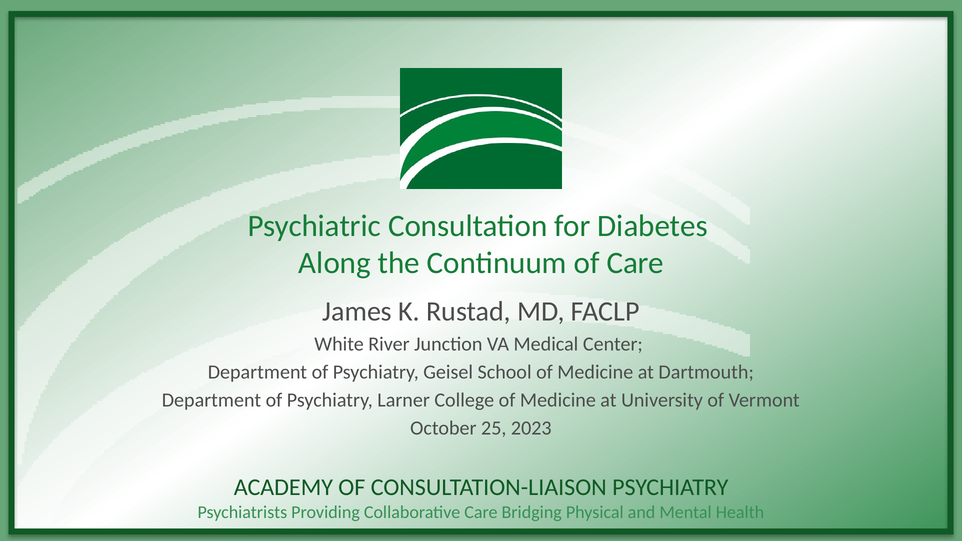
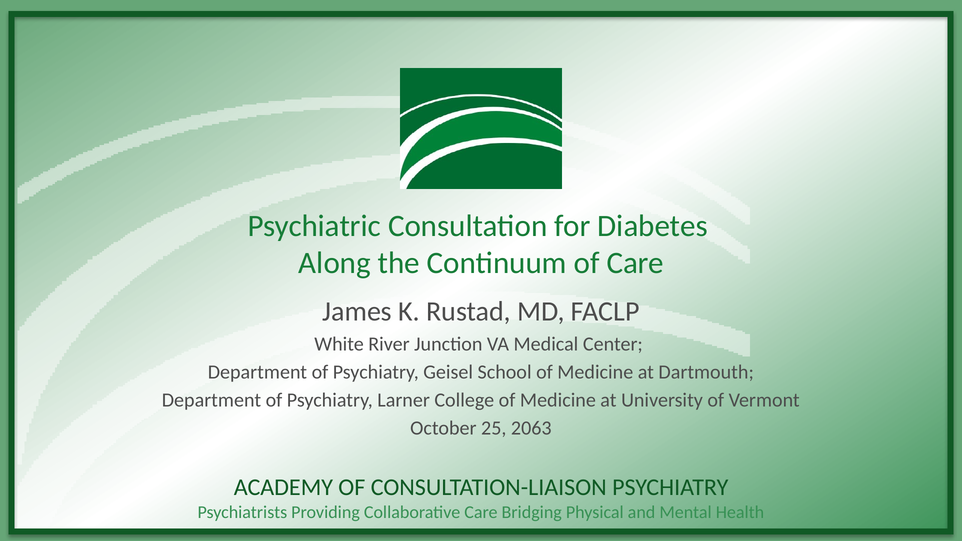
2023: 2023 -> 2063
